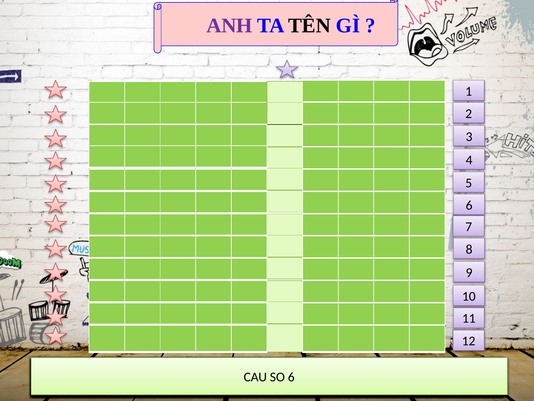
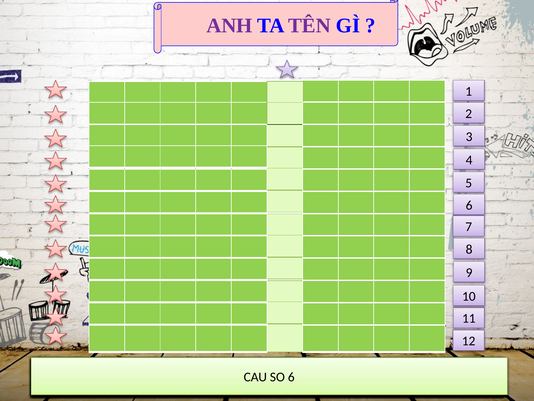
TÊN colour: black -> purple
